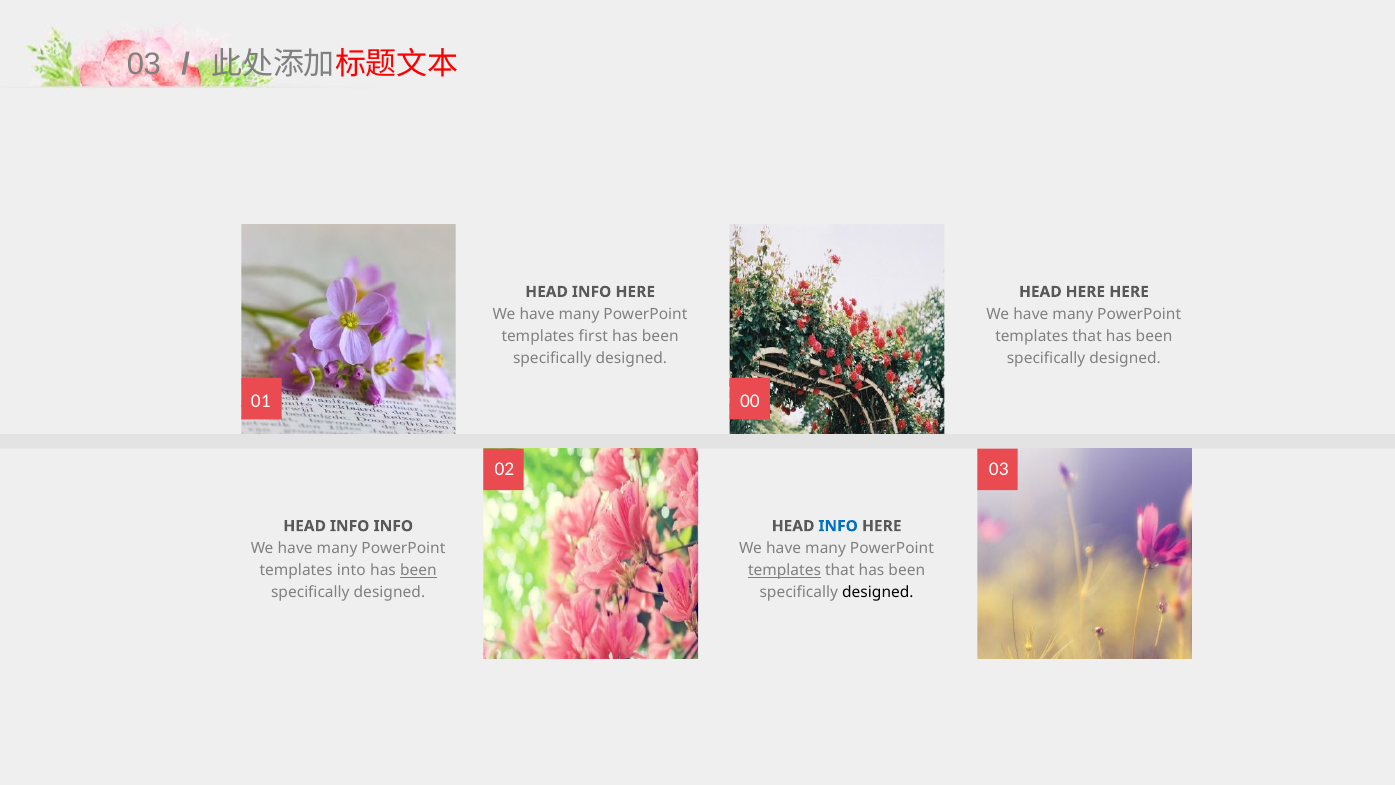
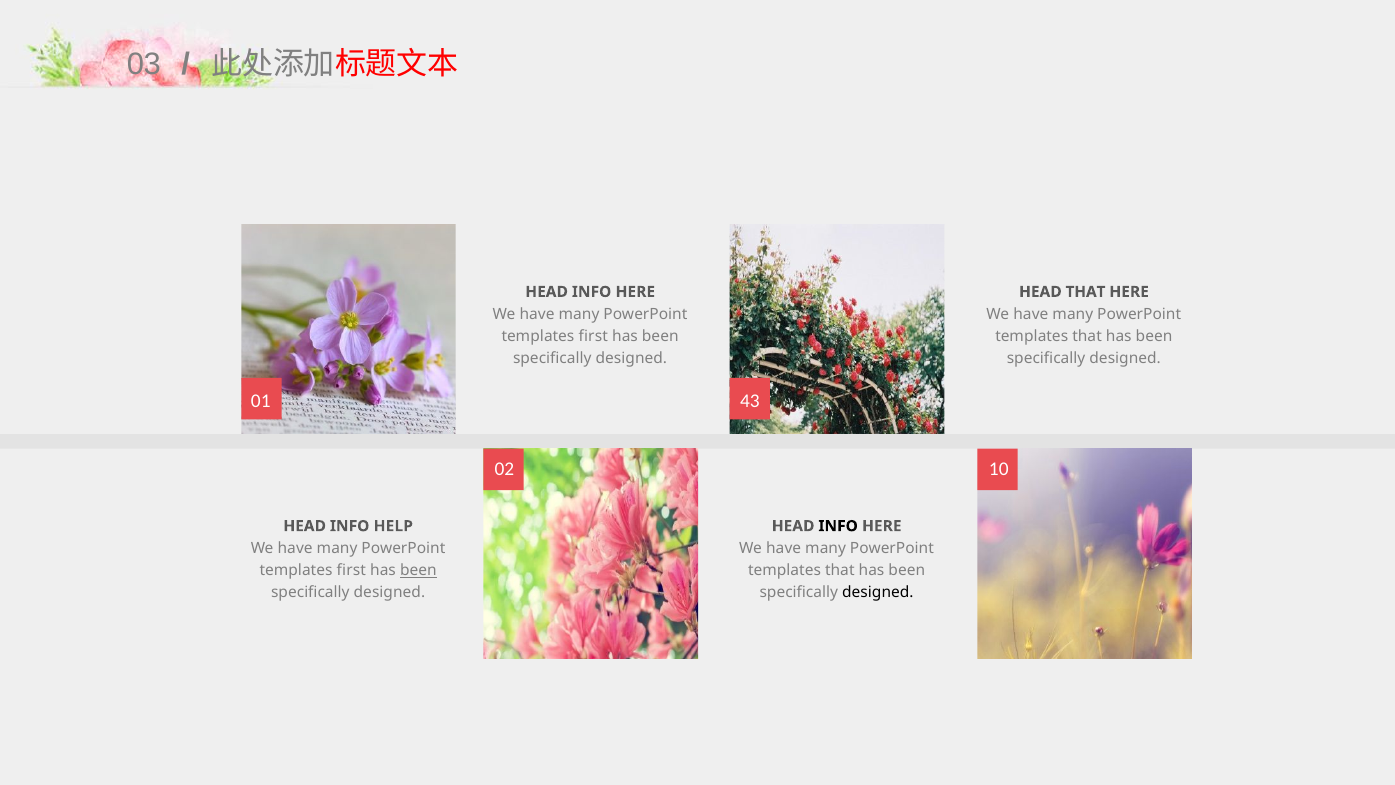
HEAD HERE: HERE -> THAT
00: 00 -> 43
02 03: 03 -> 10
INFO INFO: INFO -> HELP
INFO at (838, 526) colour: blue -> black
into at (351, 570): into -> first
templates at (785, 570) underline: present -> none
